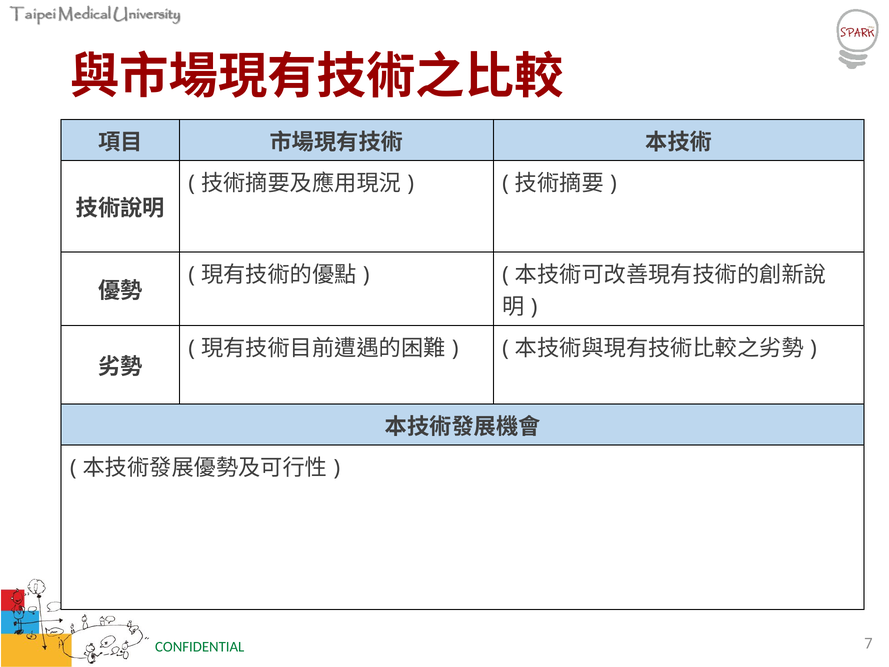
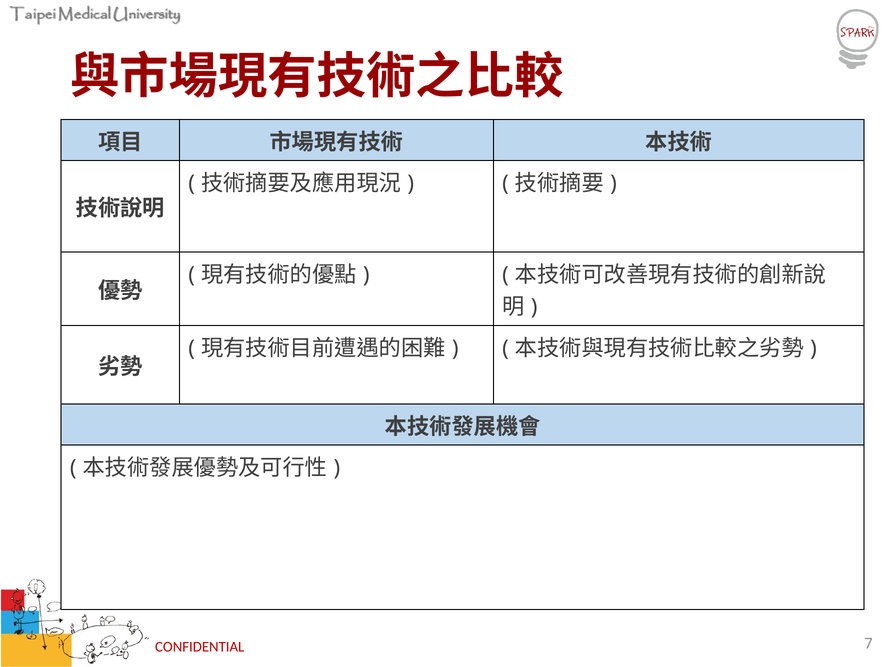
CONFIDENTIAL colour: green -> red
